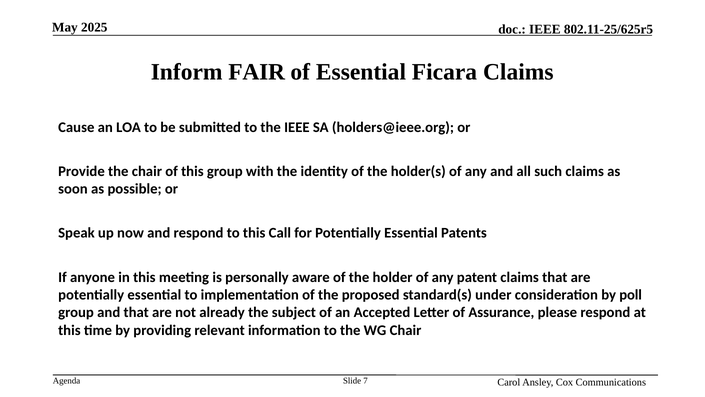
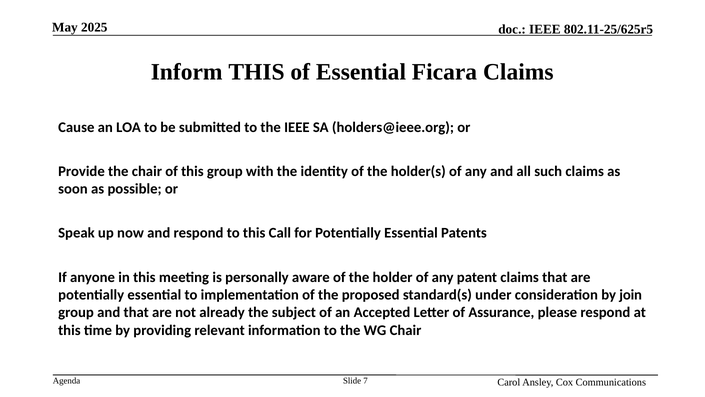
Inform FAIR: FAIR -> THIS
poll: poll -> join
